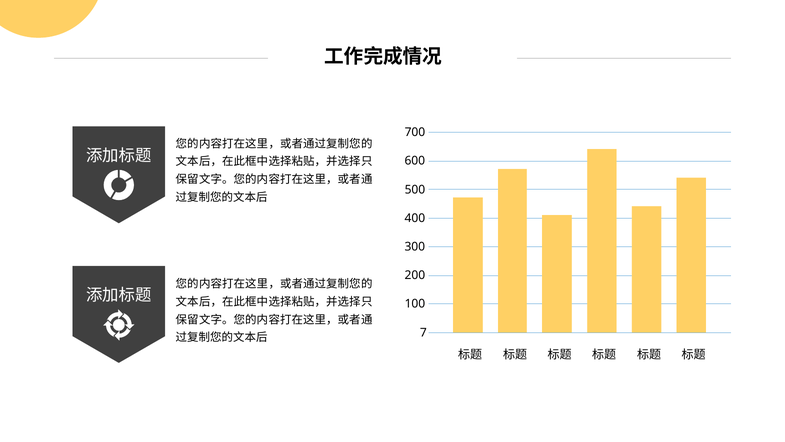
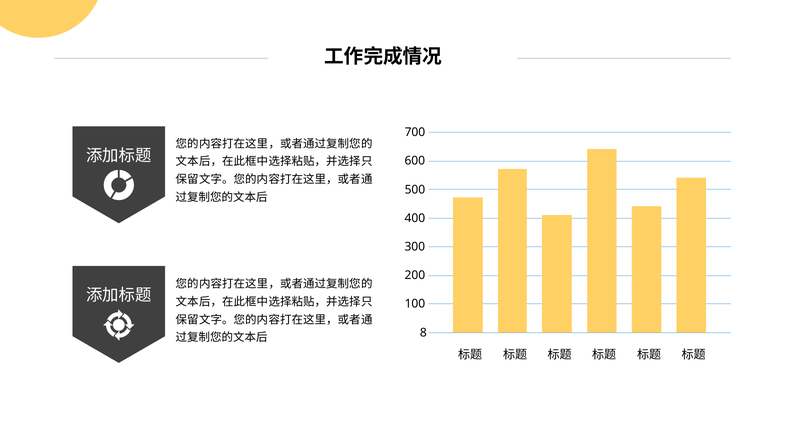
7: 7 -> 8
